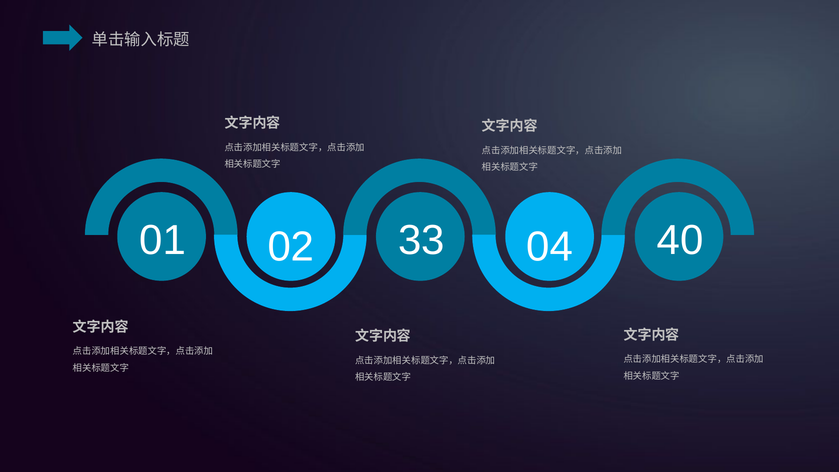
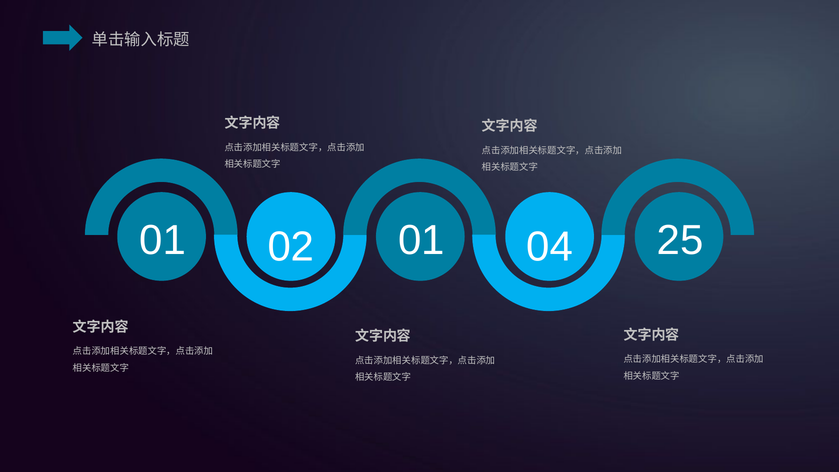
02 33: 33 -> 01
40: 40 -> 25
